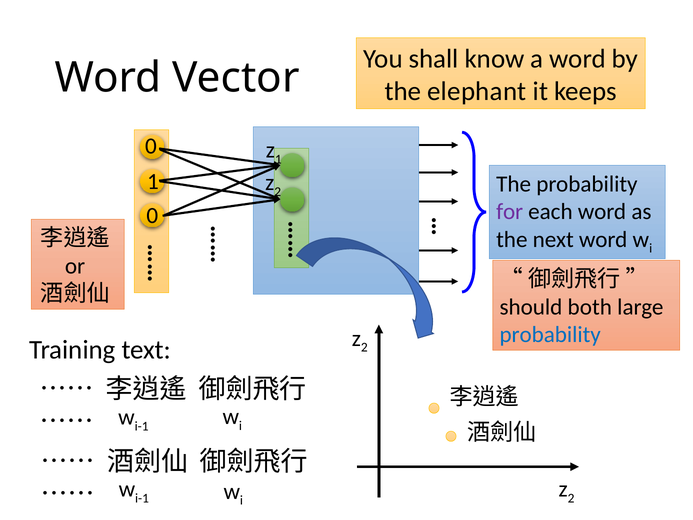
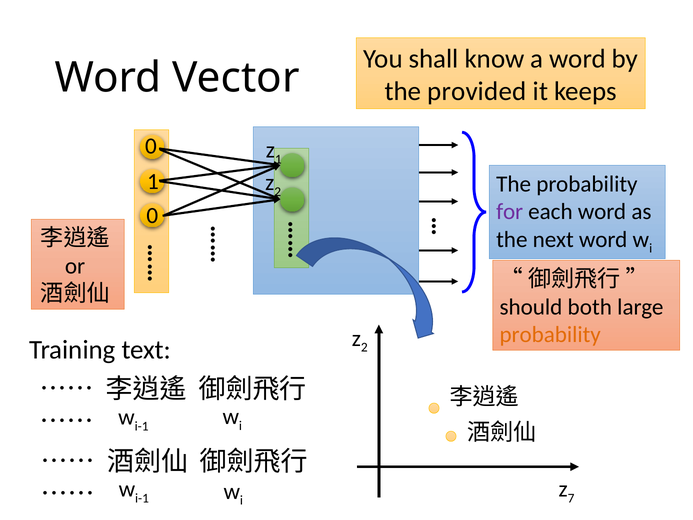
elephant: elephant -> provided
probability at (550, 335) colour: blue -> orange
2 at (571, 498): 2 -> 7
